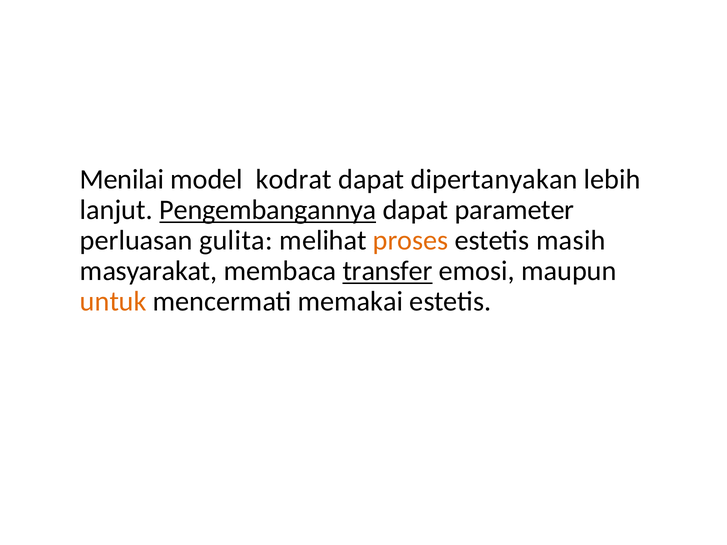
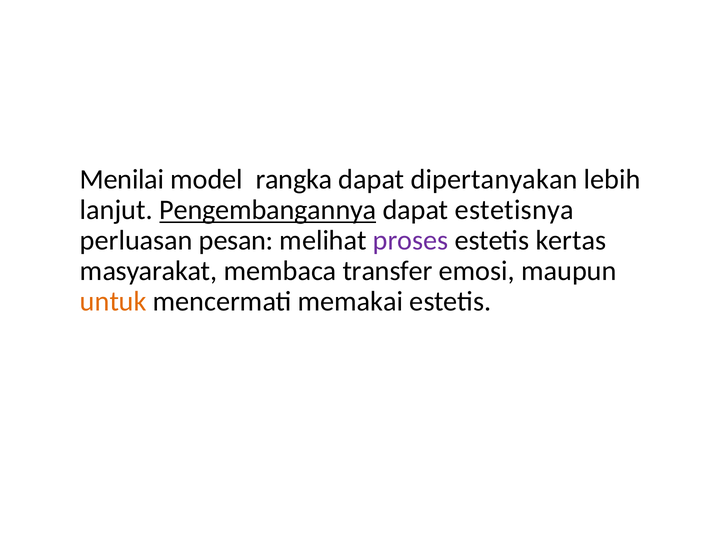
kodrat: kodrat -> rangka
parameter: parameter -> estetisnya
gulita: gulita -> pesan
proses colour: orange -> purple
masih: masih -> kertas
transfer underline: present -> none
